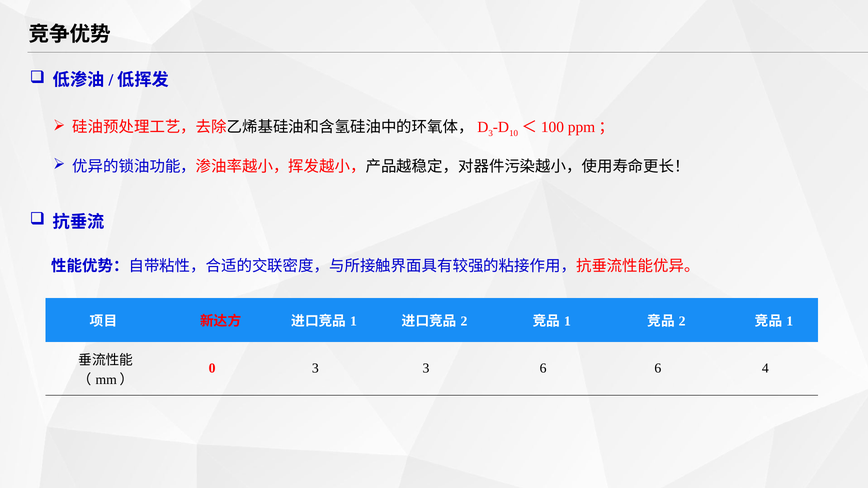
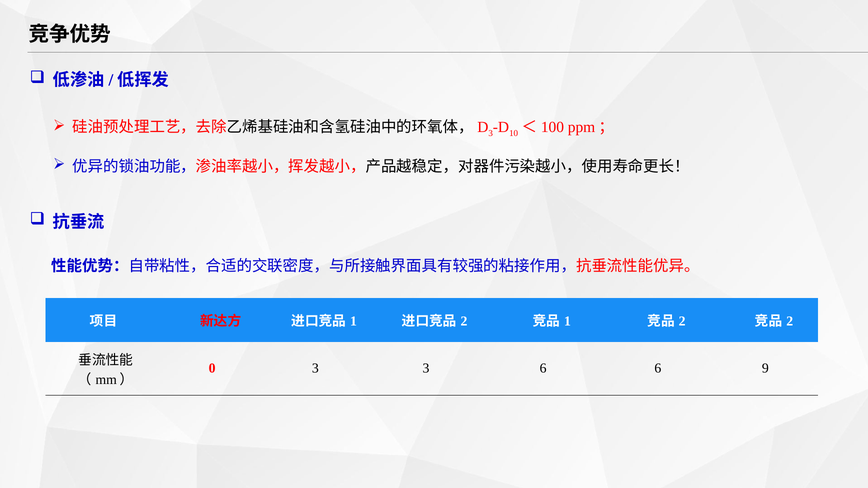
1 at (790, 322): 1 -> 2
4: 4 -> 9
